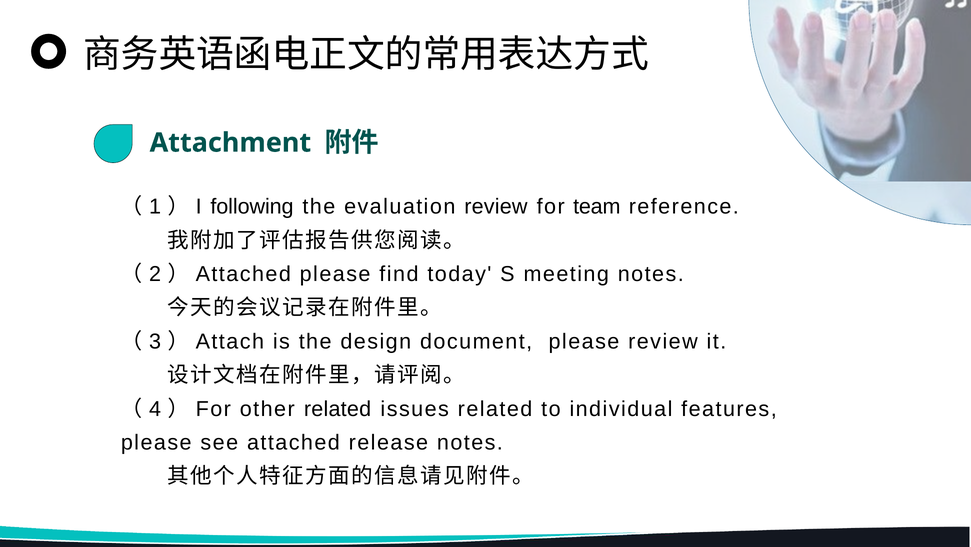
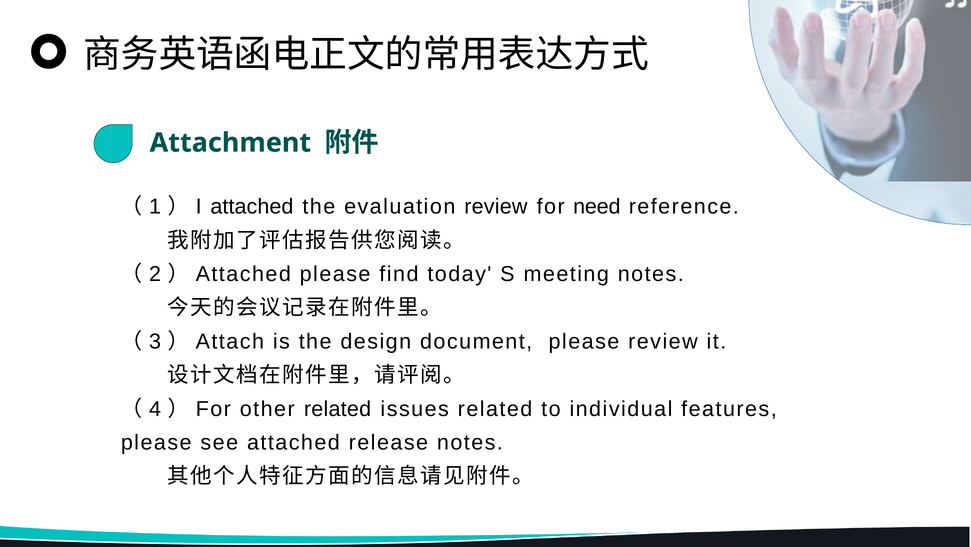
following at (252, 206): following -> attached
team: team -> need
